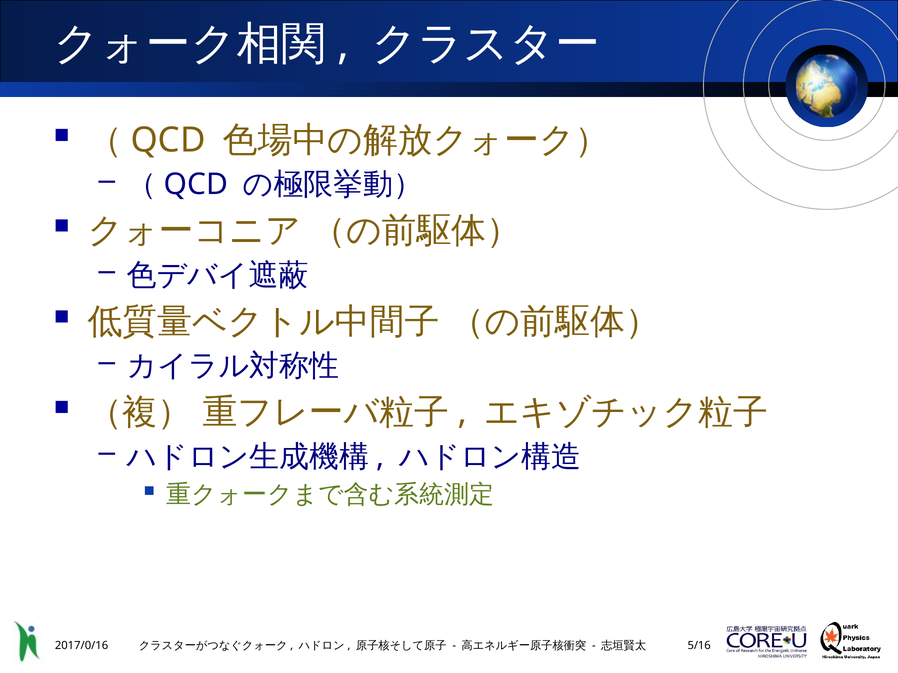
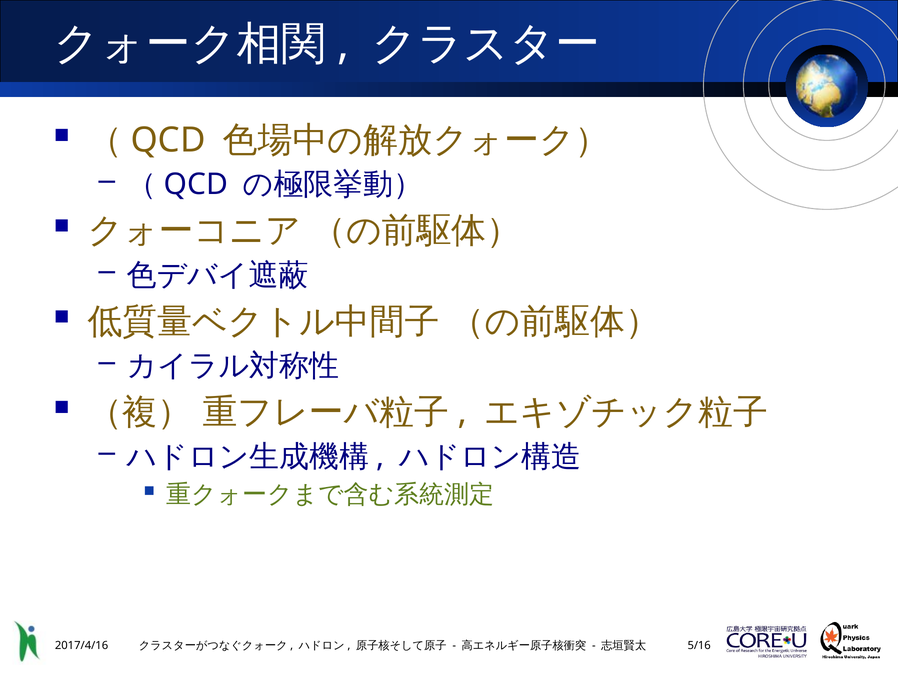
2017/0/16: 2017/0/16 -> 2017/4/16
